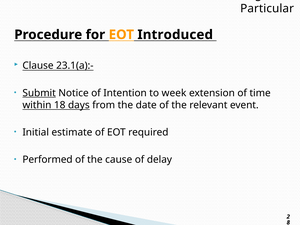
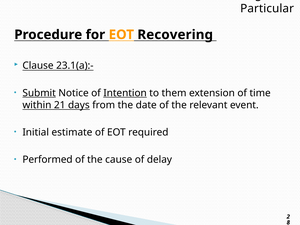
Introduced: Introduced -> Recovering
Intention underline: none -> present
week: week -> them
18: 18 -> 21
